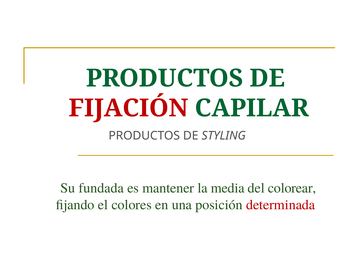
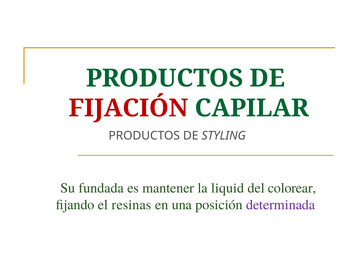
media: media -> liquid
colores: colores -> resinas
determinada colour: red -> purple
